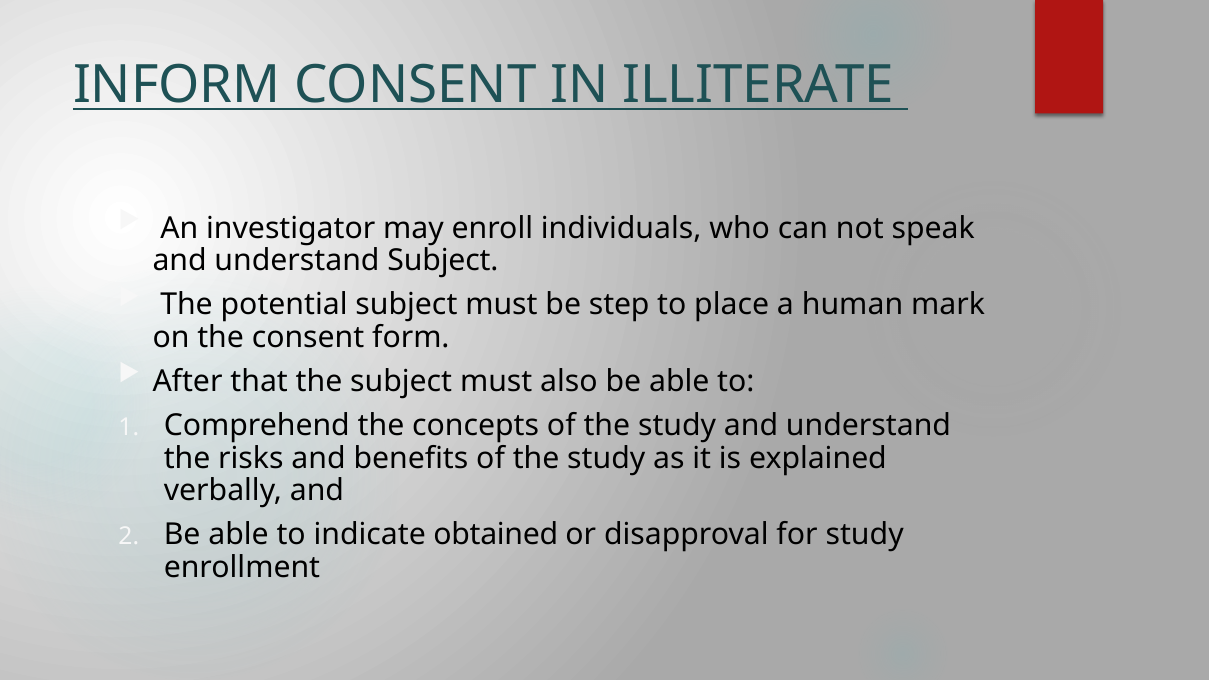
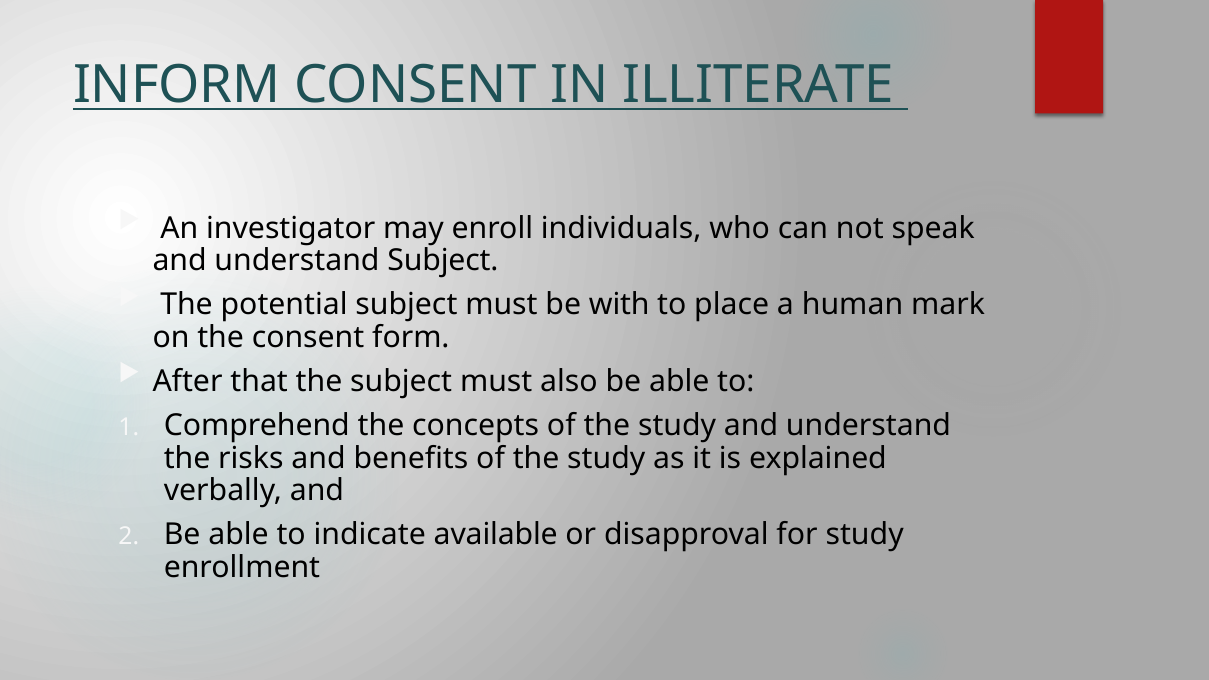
step: step -> with
obtained: obtained -> available
